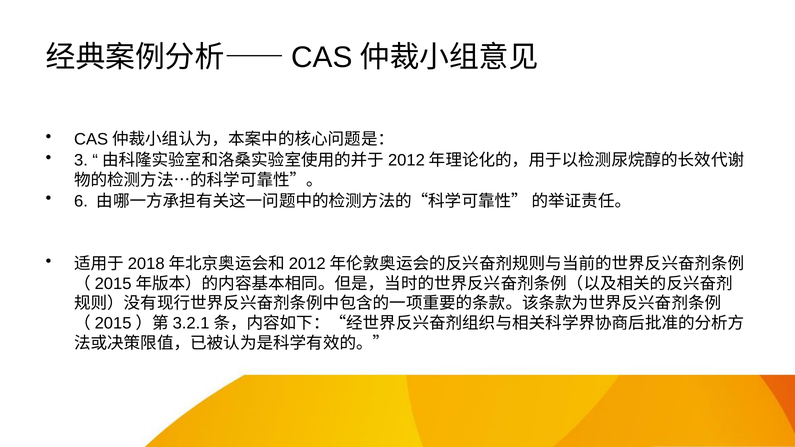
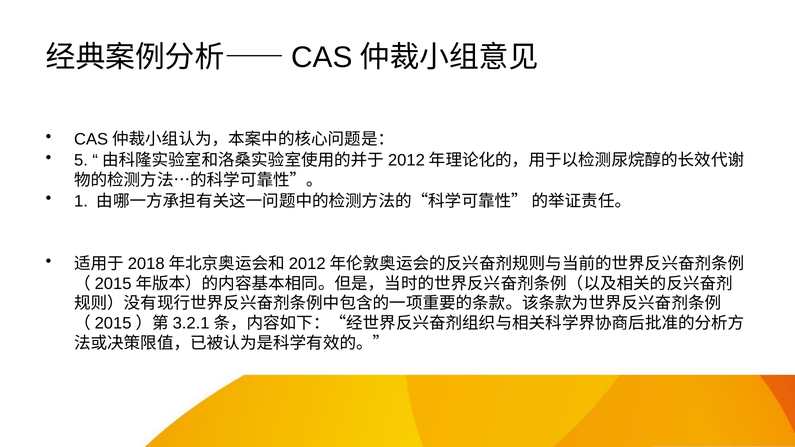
3: 3 -> 5
6: 6 -> 1
